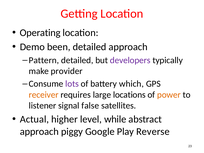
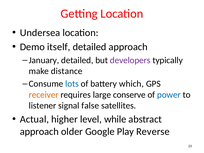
Operating: Operating -> Undersea
been: been -> itself
Pattern: Pattern -> January
provider: provider -> distance
lots colour: purple -> blue
locations: locations -> conserve
power colour: orange -> blue
piggy: piggy -> older
